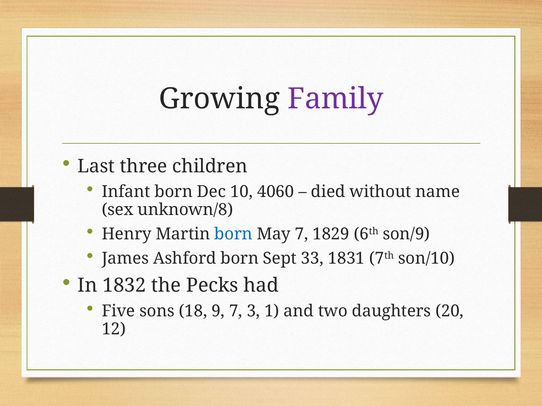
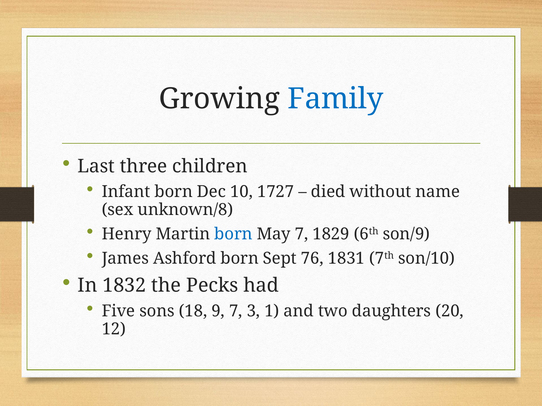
Family colour: purple -> blue
4060: 4060 -> 1727
33: 33 -> 76
